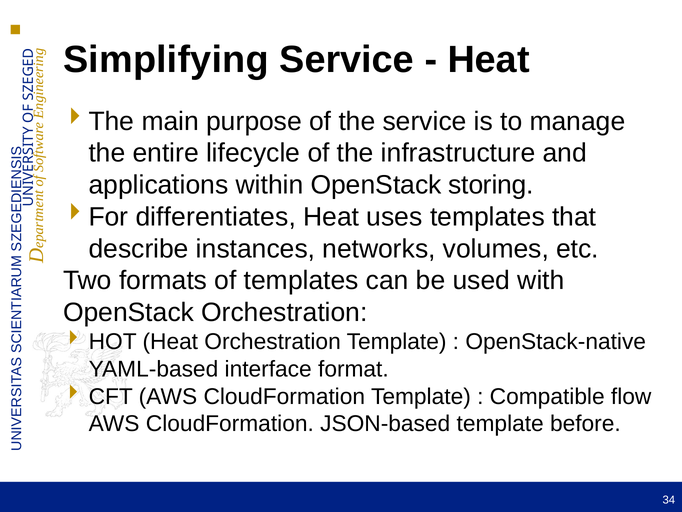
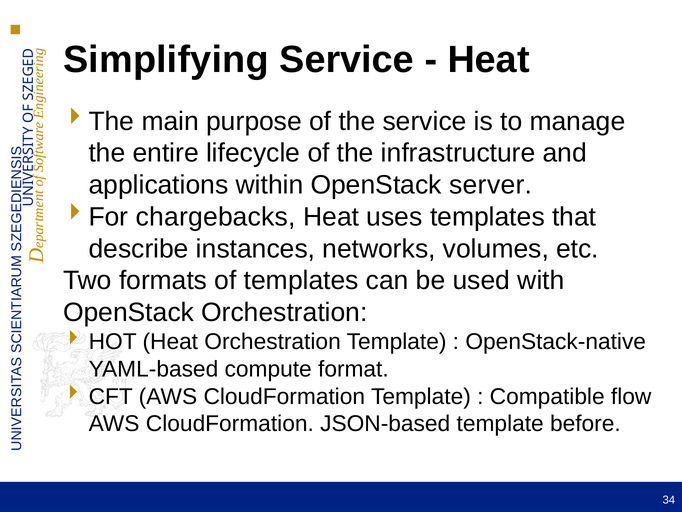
storing: storing -> server
differentiates: differentiates -> chargebacks
interface: interface -> compute
